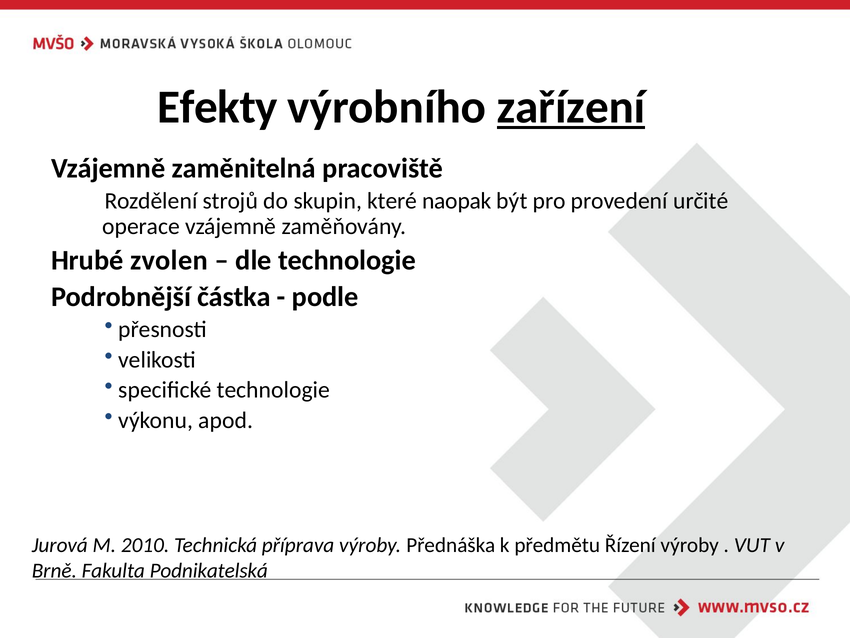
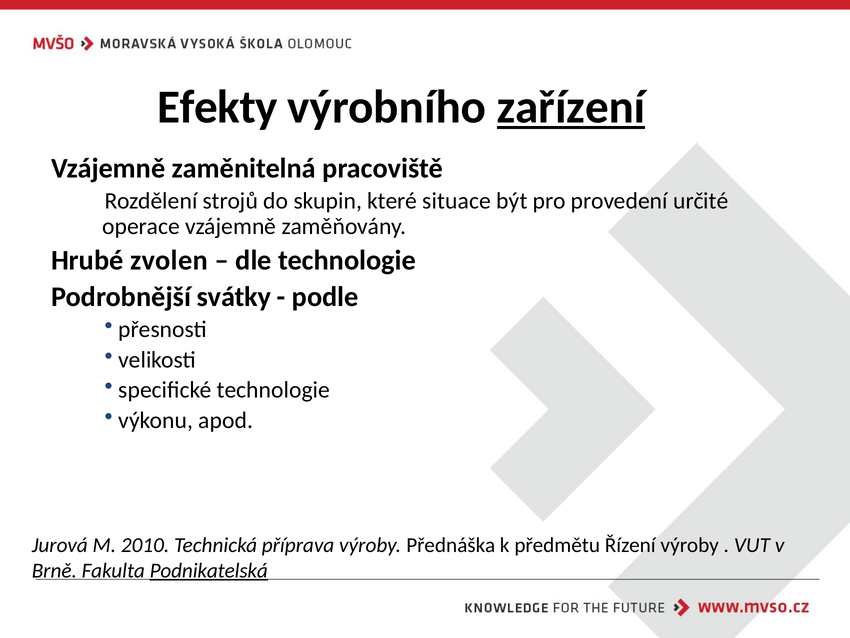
naopak: naopak -> situace
částka: částka -> svátky
Podnikatelská underline: none -> present
